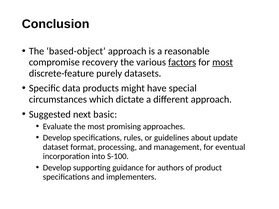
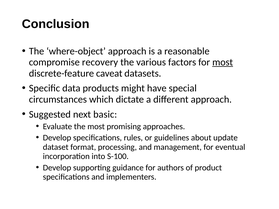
based-object: based-object -> where-object
factors underline: present -> none
purely: purely -> caveat
